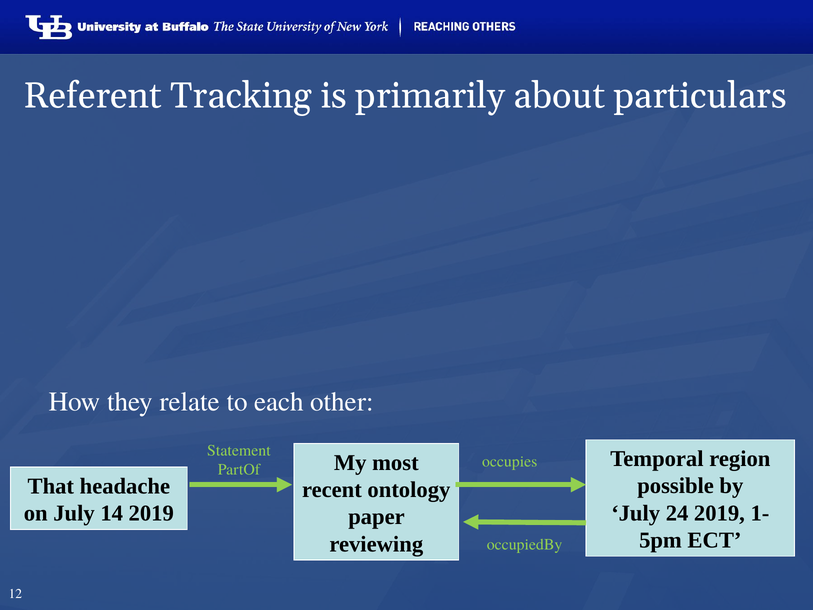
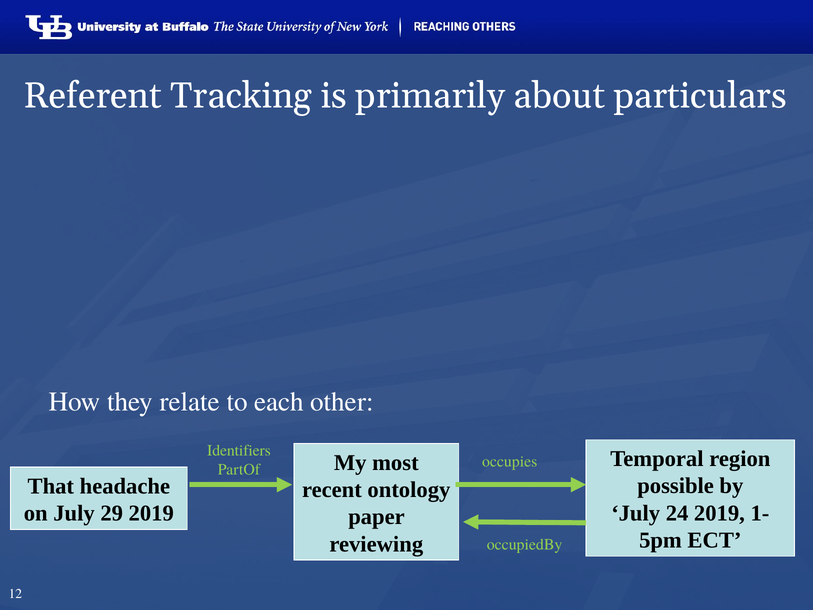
Statement: Statement -> Identifiers
14: 14 -> 29
